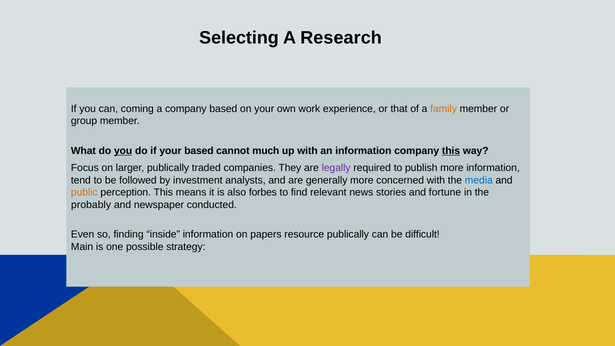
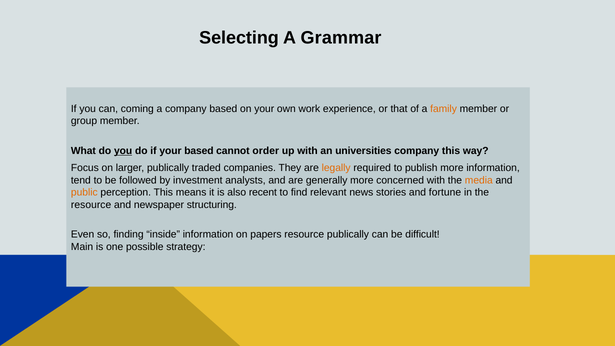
Research: Research -> Grammar
much: much -> order
an information: information -> universities
this at (451, 151) underline: present -> none
legally colour: purple -> orange
media colour: blue -> orange
forbes: forbes -> recent
probably at (91, 205): probably -> resource
conducted: conducted -> structuring
